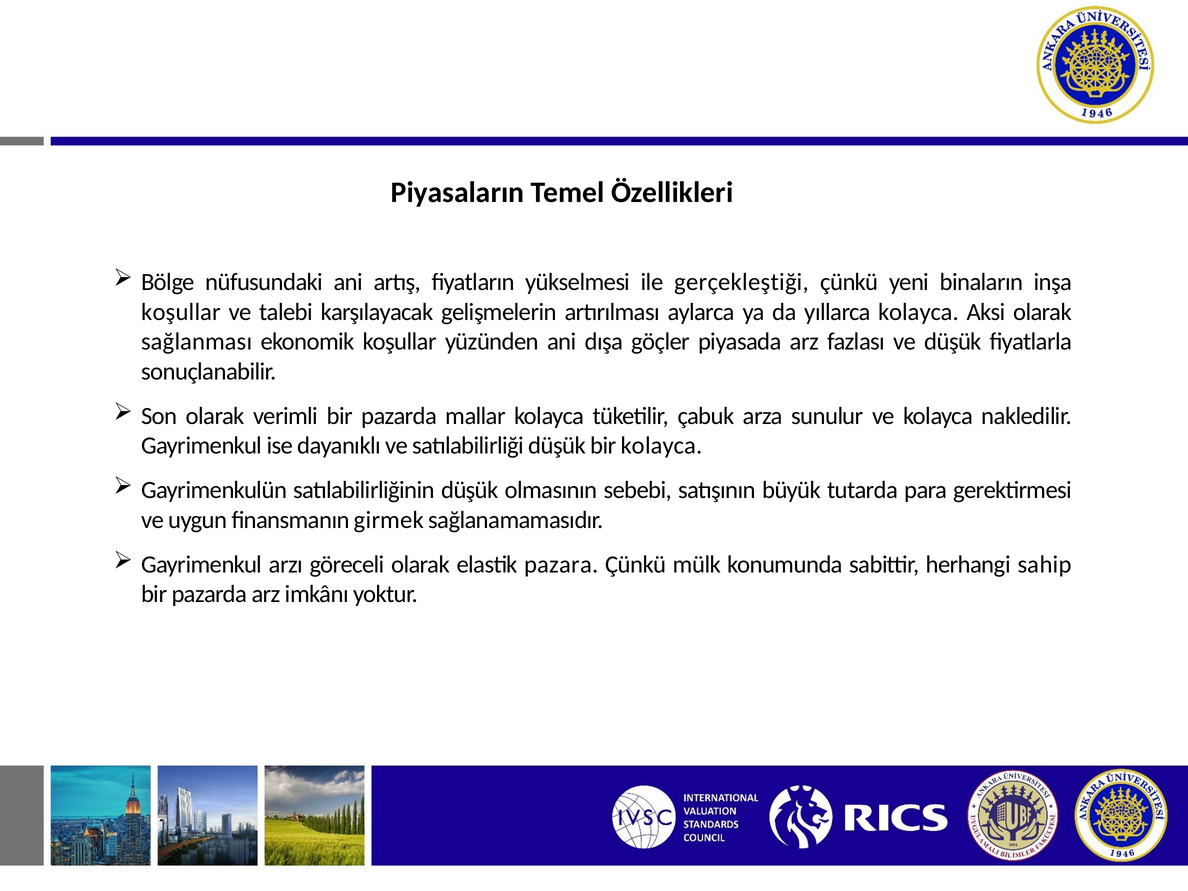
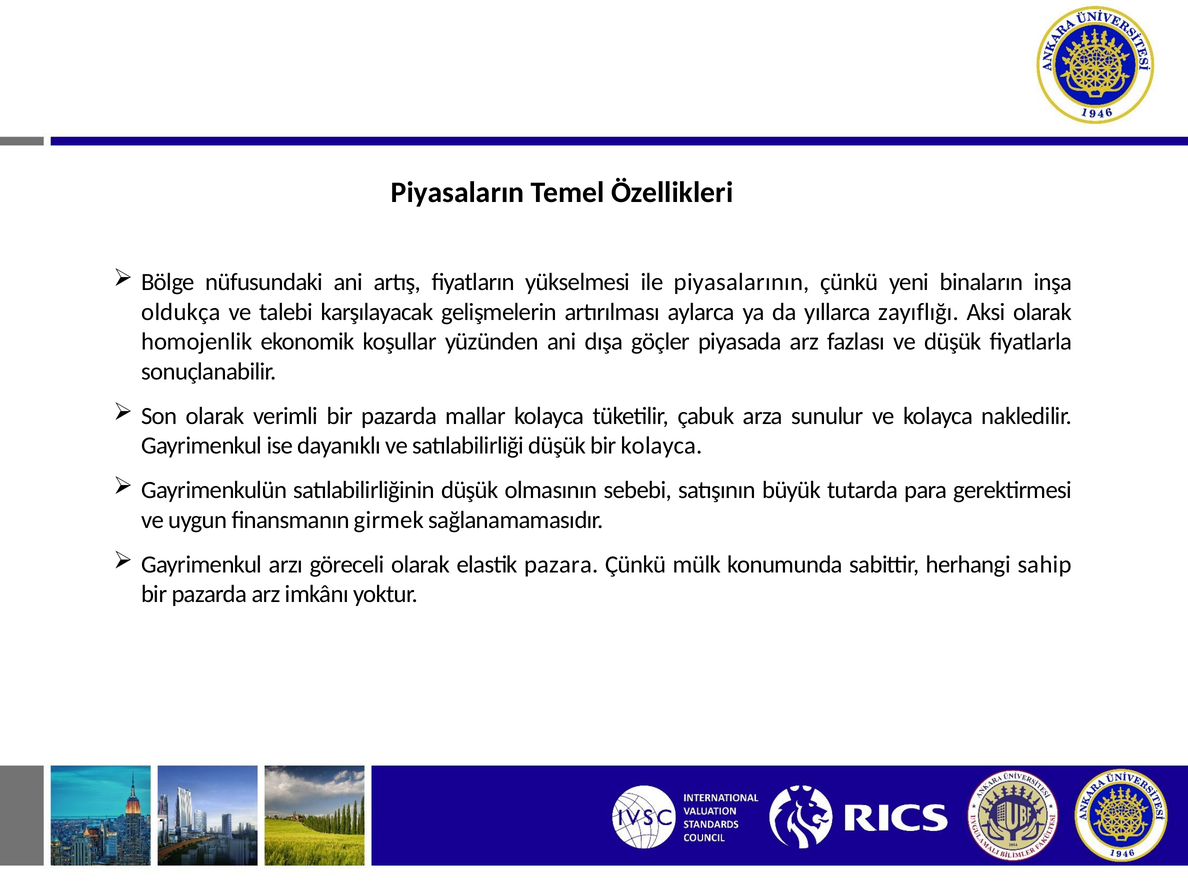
gerçekleştiği: gerçekleştiği -> piyasalarının
koşullar at (181, 312): koşullar -> oldukça
yıllarca kolayca: kolayca -> zayıflığı
sağlanması: sağlanması -> homojenlik
